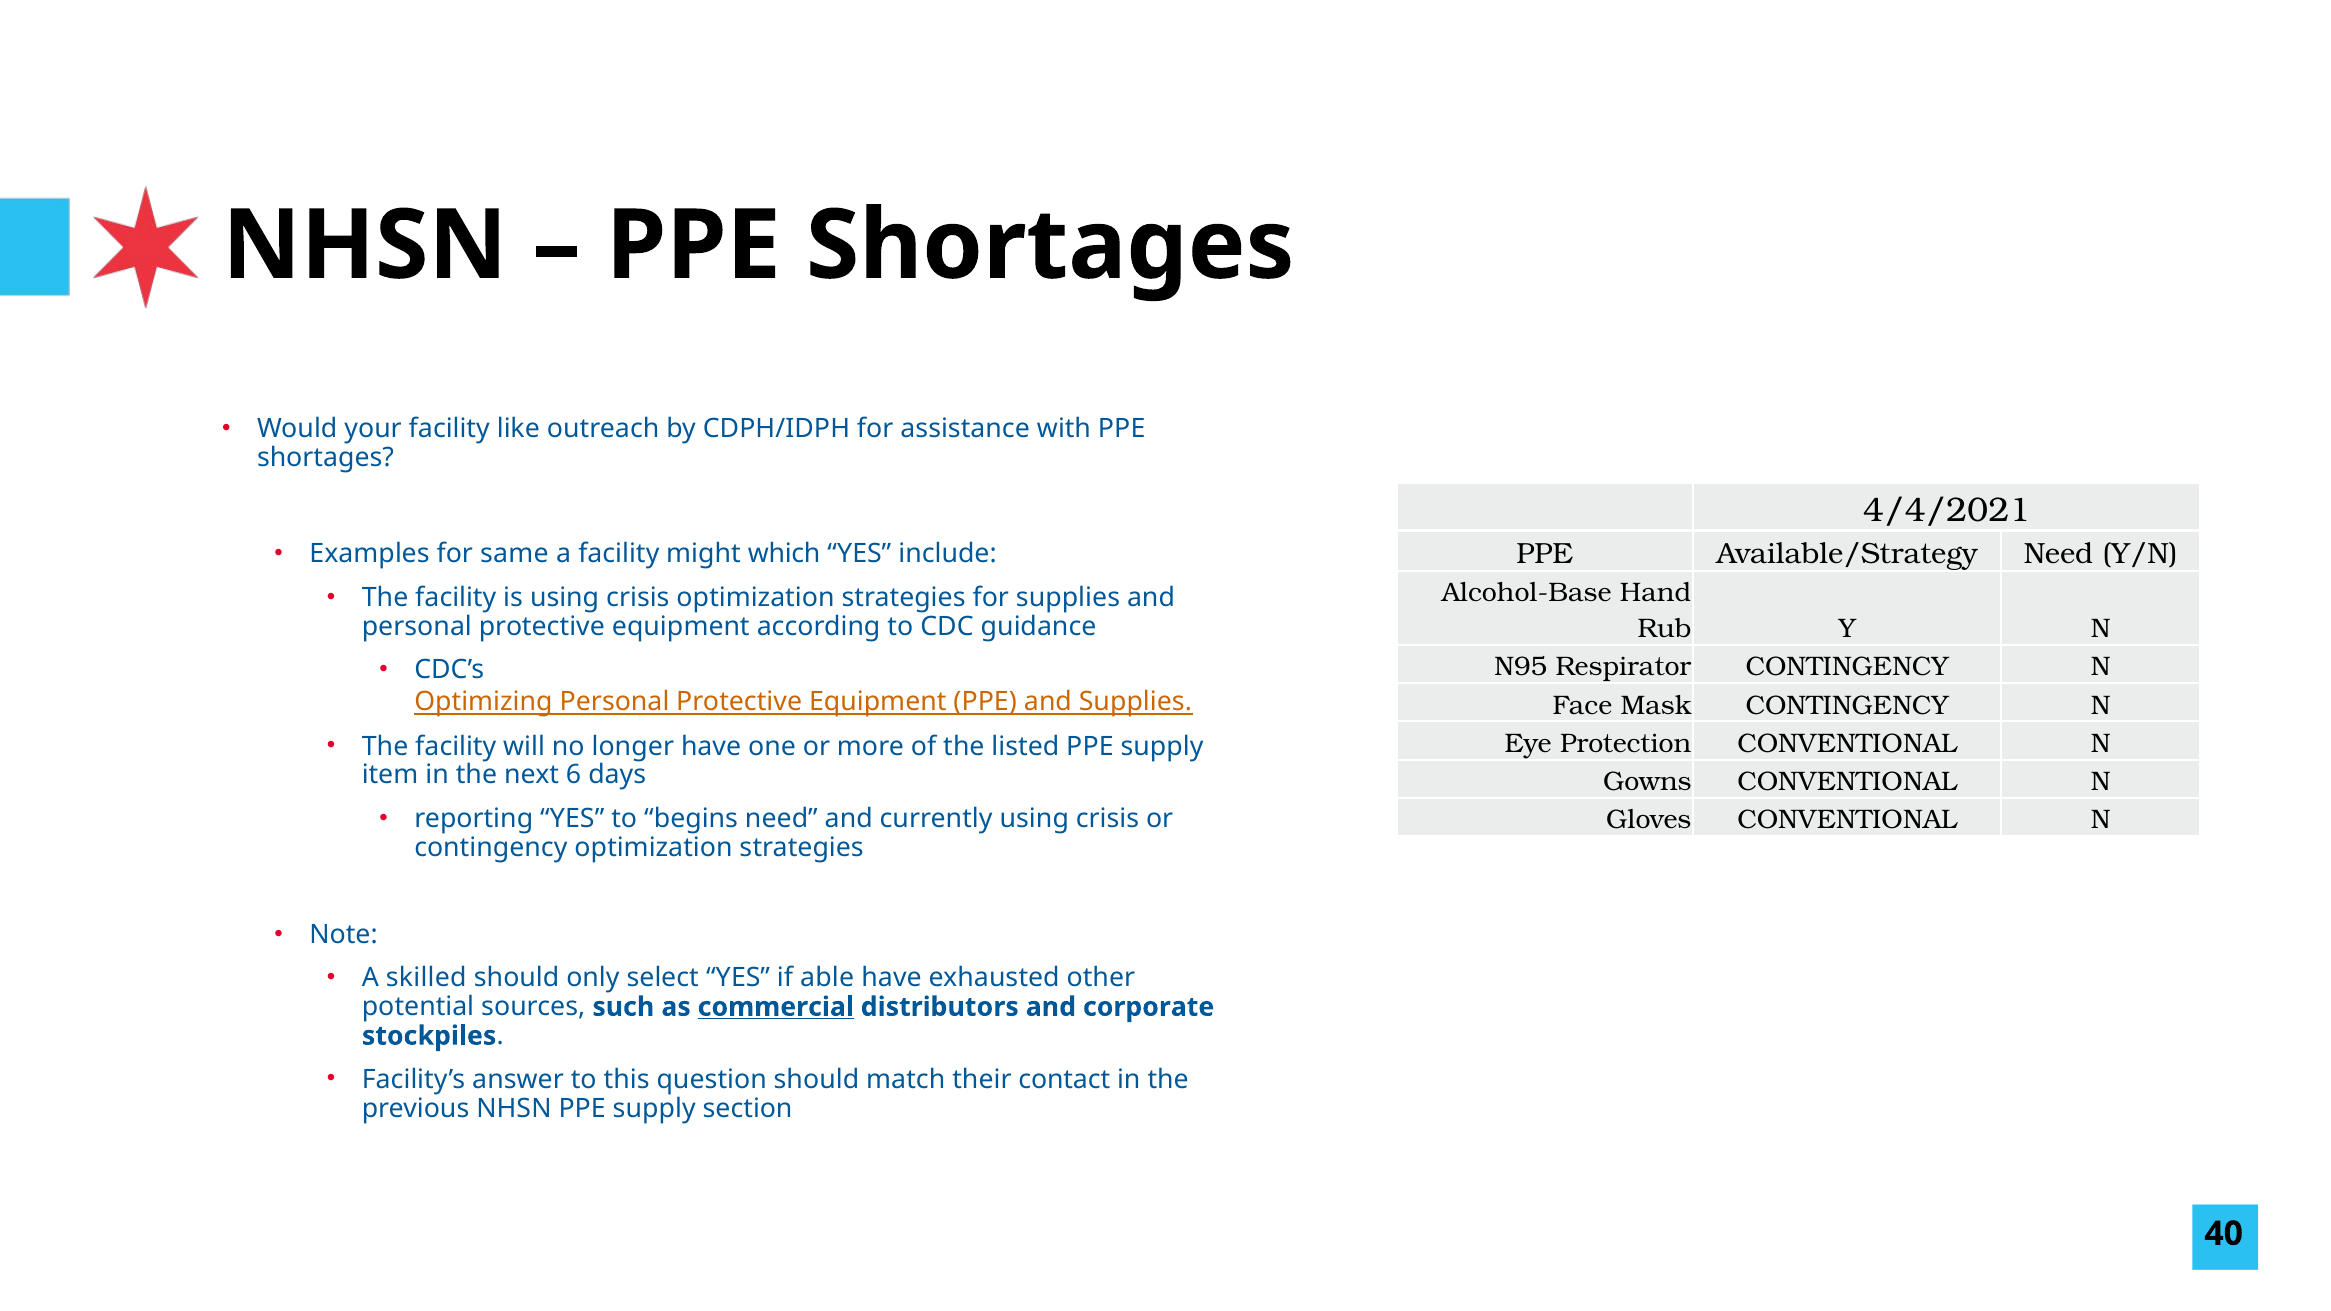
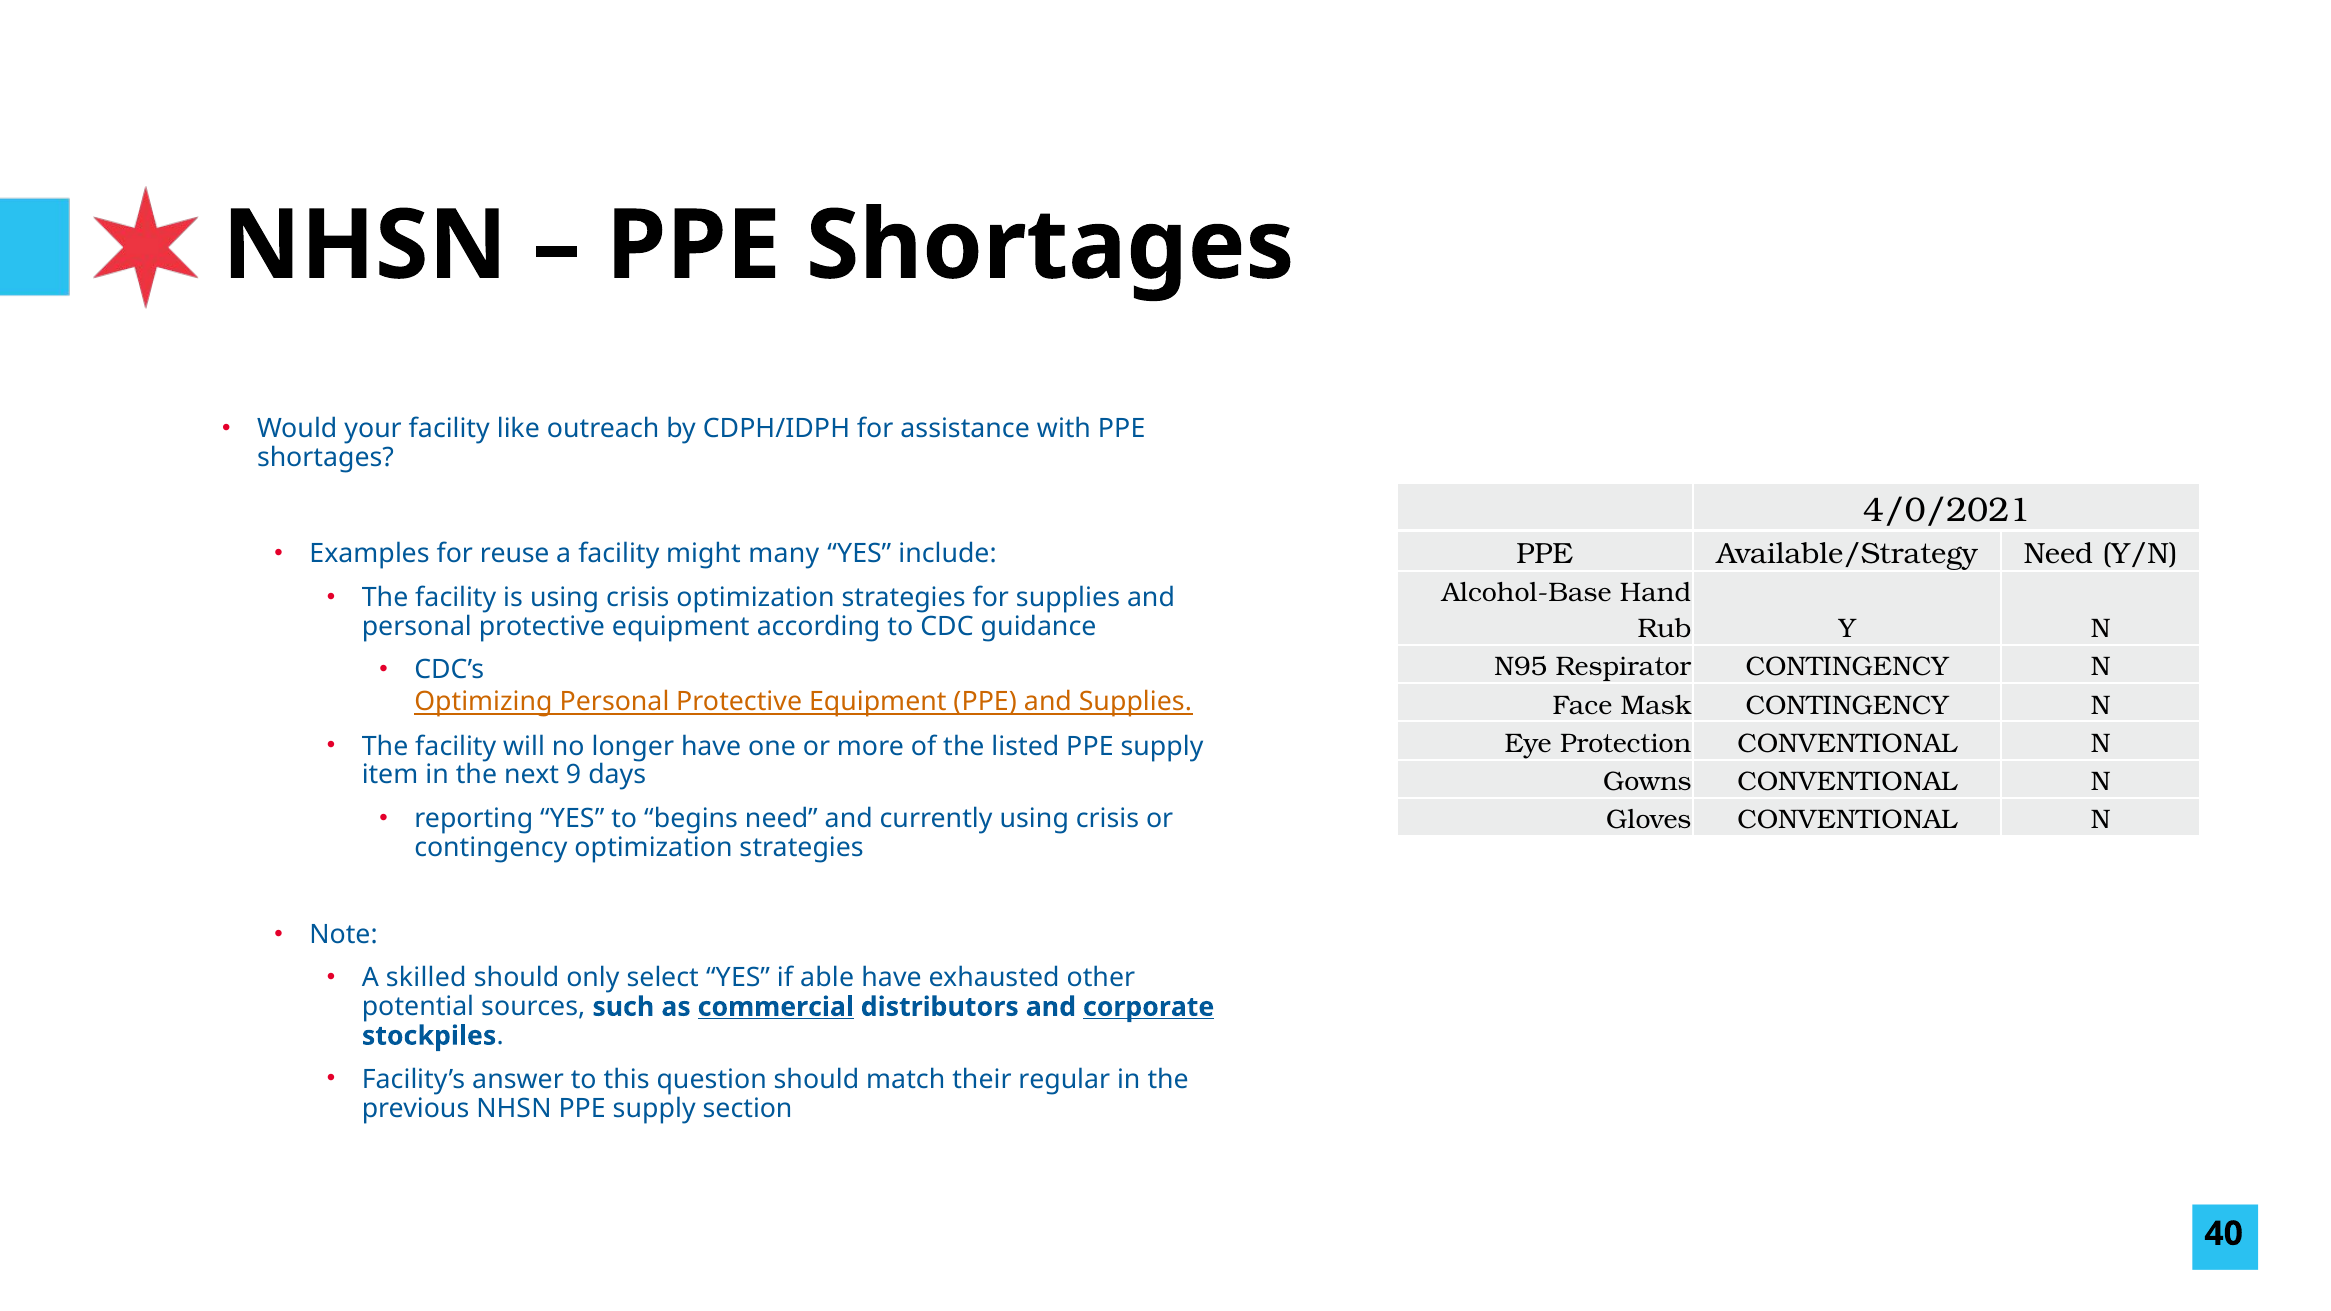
4/4/2021: 4/4/2021 -> 4/0/2021
same: same -> reuse
which: which -> many
6: 6 -> 9
corporate underline: none -> present
contact: contact -> regular
